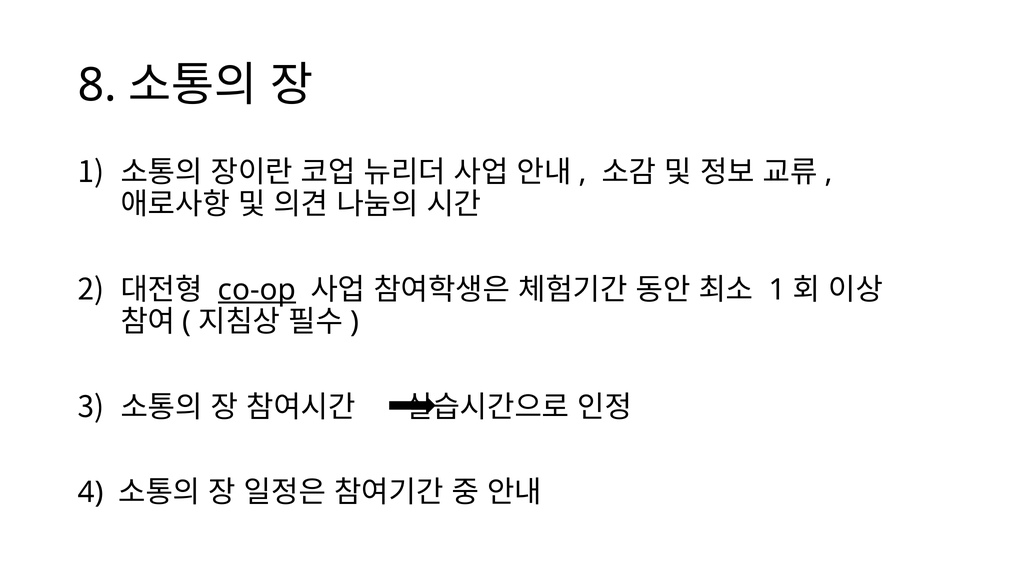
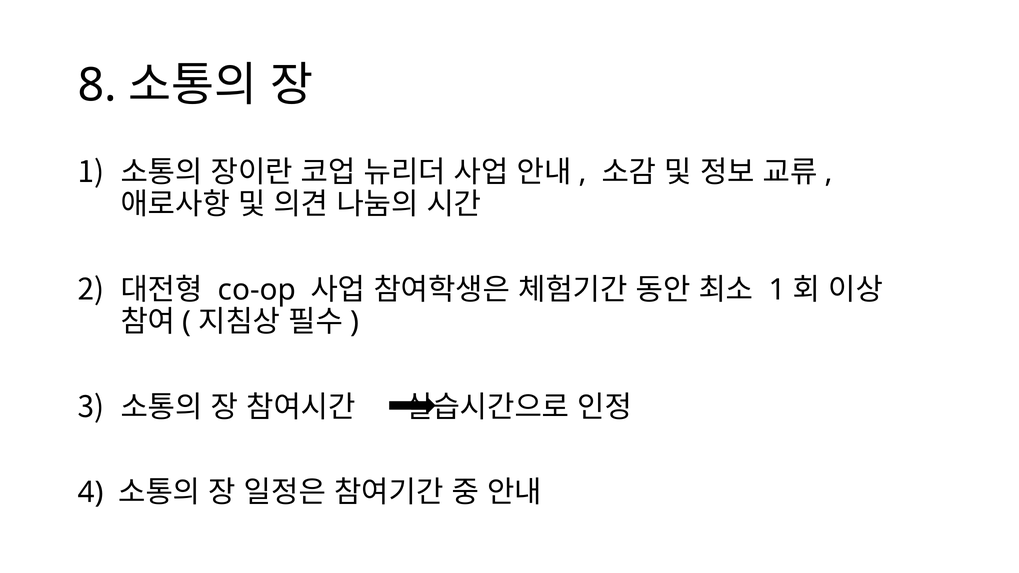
co-op underline: present -> none
